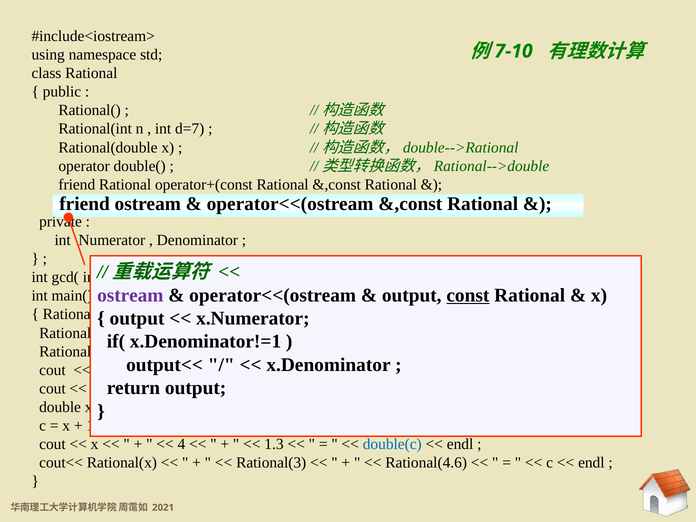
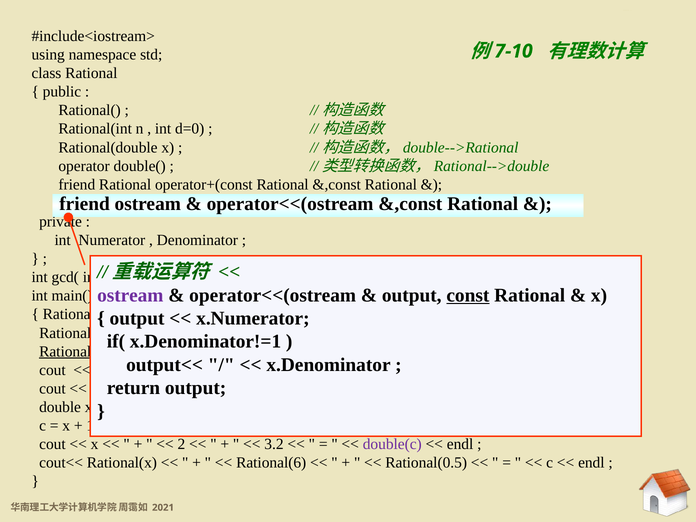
d=7: d=7 -> d=0
Rational at (65, 351) underline: none -> present
4 at (181, 444): 4 -> 2
1.3: 1.3 -> 3.2
double(c at (392, 444) colour: blue -> purple
Rational(3: Rational(3 -> Rational(6
Rational(4.6: Rational(4.6 -> Rational(0.5
